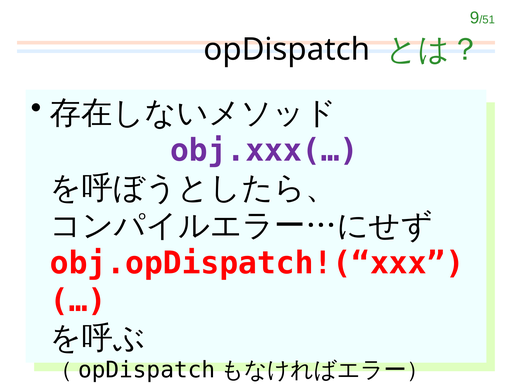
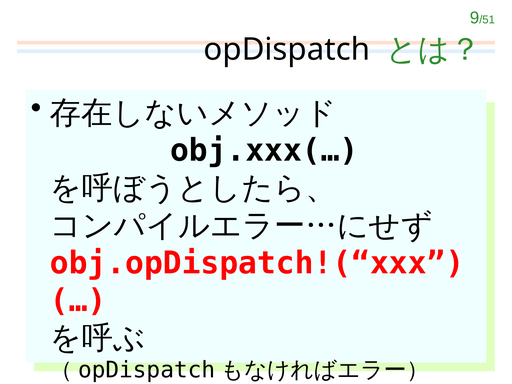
obj.xxx(… colour: purple -> black
